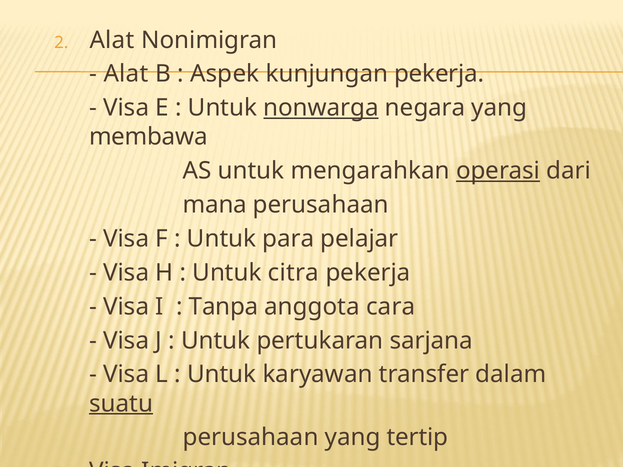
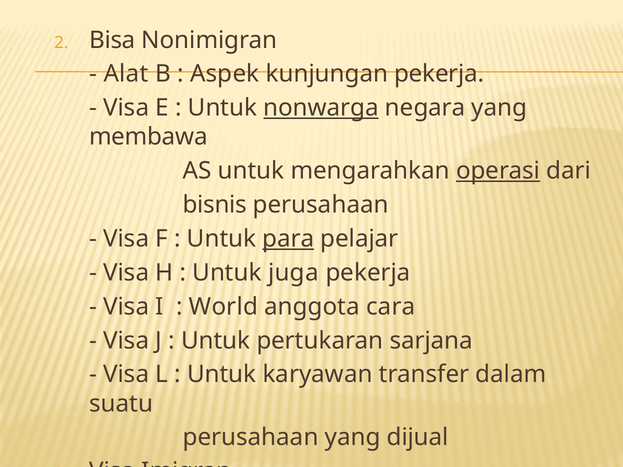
Alat at (112, 40): Alat -> Bisa
mana: mana -> bisnis
para underline: none -> present
citra: citra -> juga
Tanpa: Tanpa -> World
suatu underline: present -> none
tertip: tertip -> dijual
